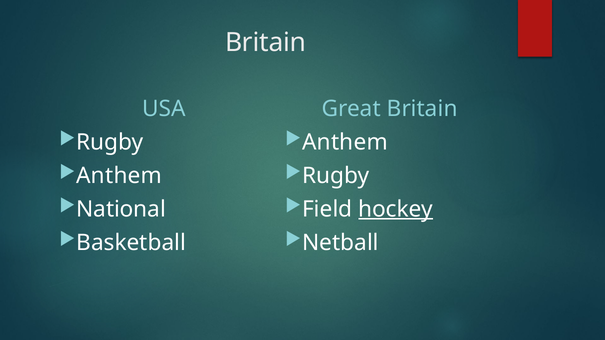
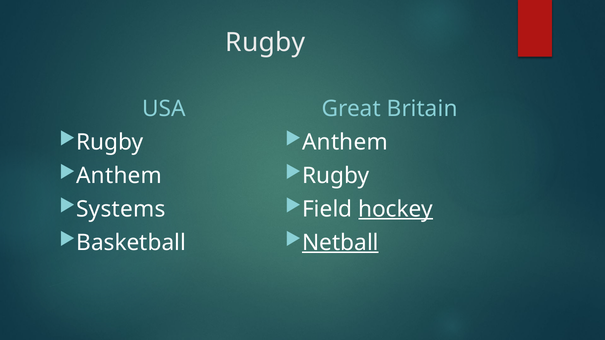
Britain at (266, 42): Britain -> Rugby
National: National -> Systems
Netball underline: none -> present
